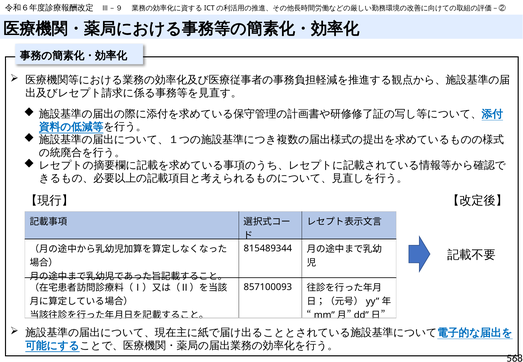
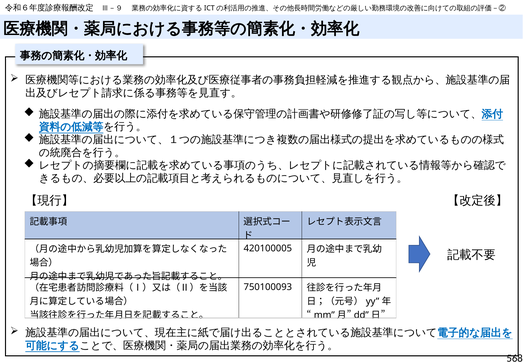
815489344: 815489344 -> 420100005
857100093: 857100093 -> 750100093
